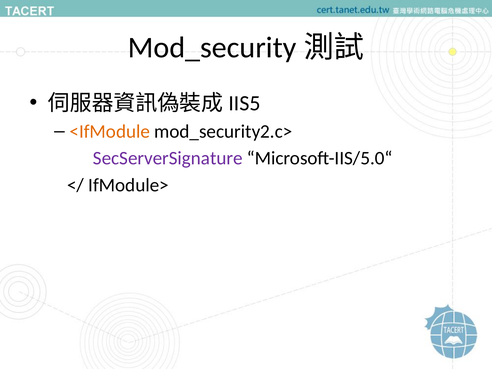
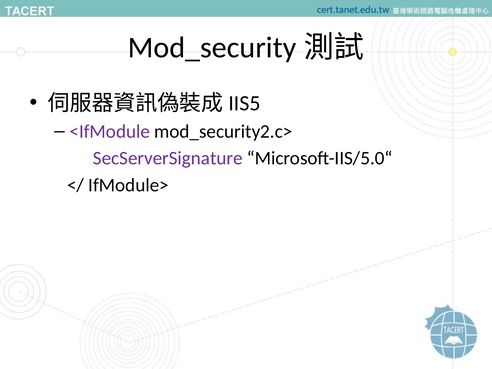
<IfModule colour: orange -> purple
